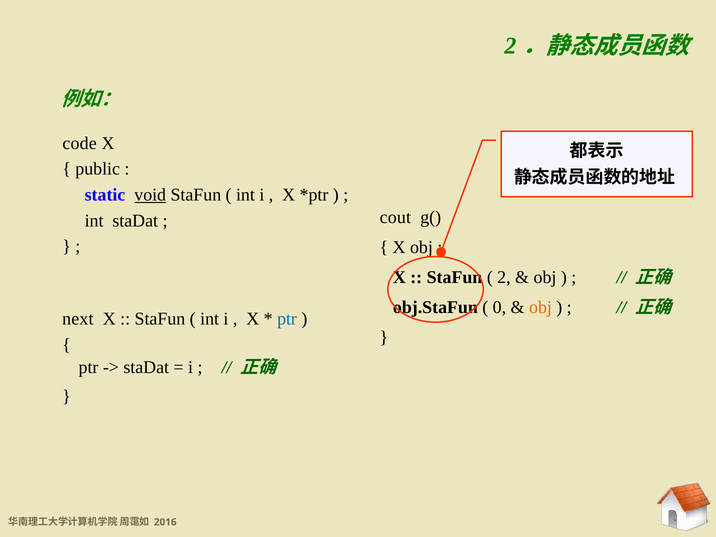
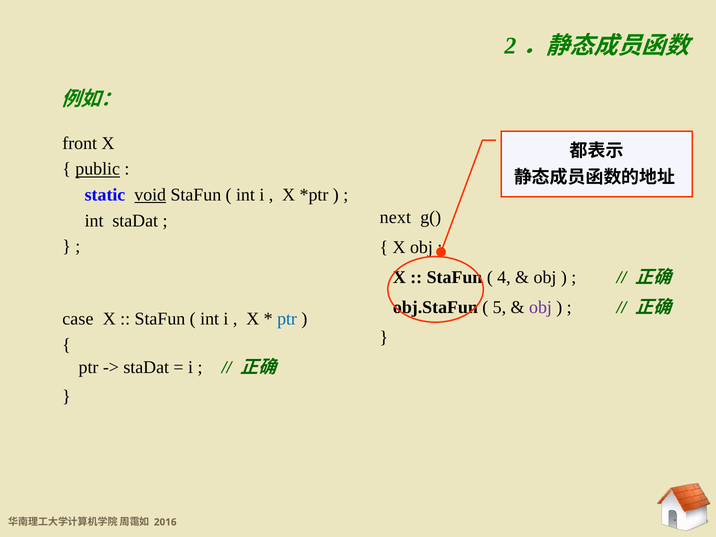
code: code -> front
public underline: none -> present
cout: cout -> next
2: 2 -> 4
0: 0 -> 5
obj at (540, 307) colour: orange -> purple
next: next -> case
